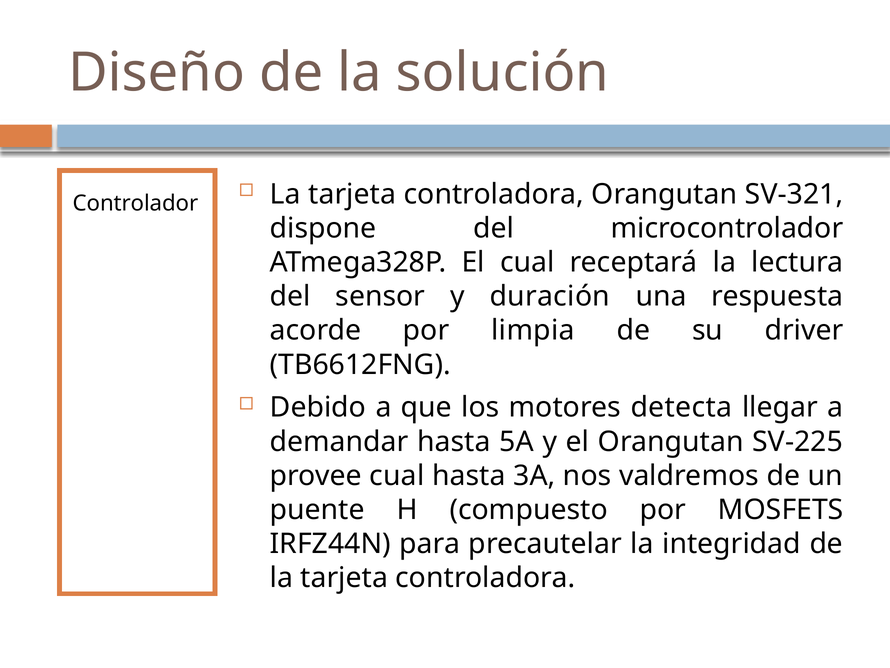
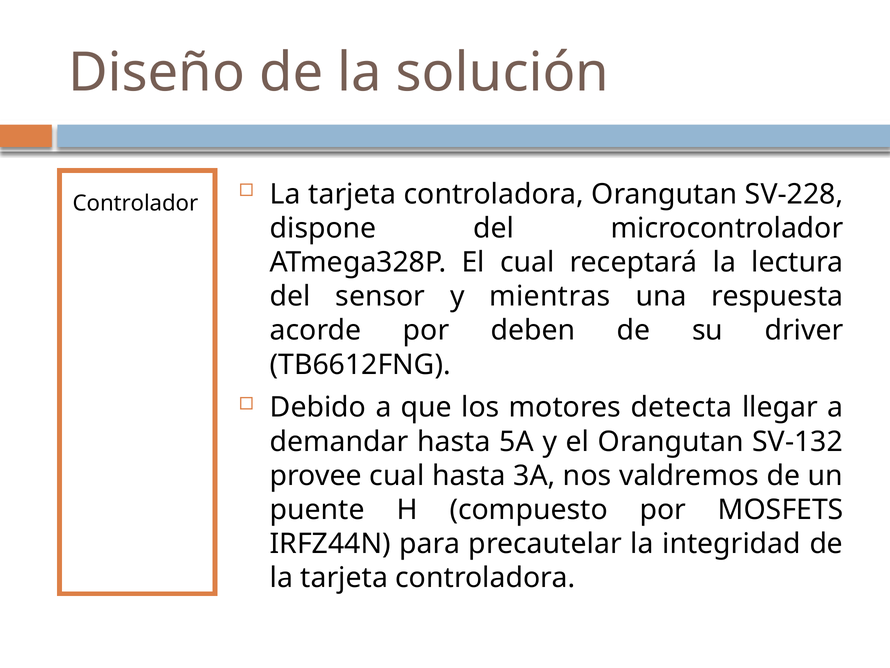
SV-321: SV-321 -> SV-228
duración: duración -> mientras
limpia: limpia -> deben
SV-225: SV-225 -> SV-132
